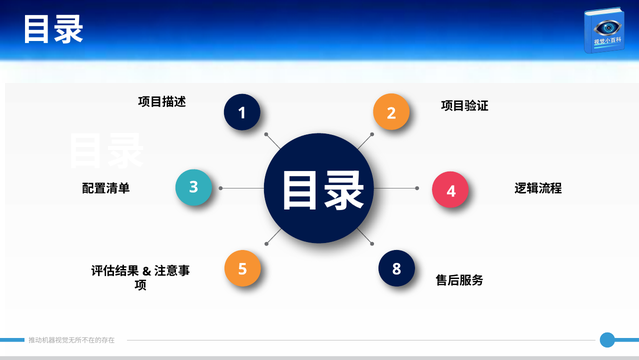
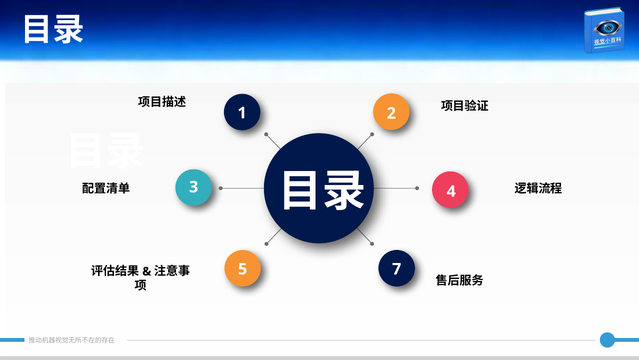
8: 8 -> 7
